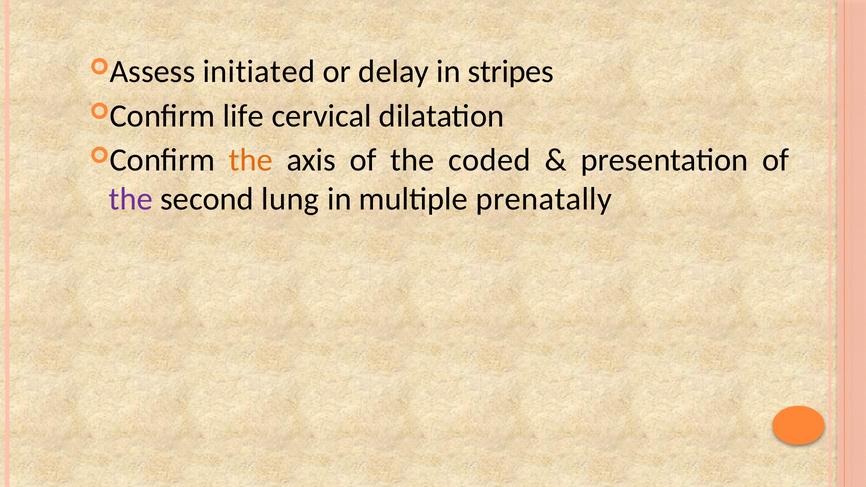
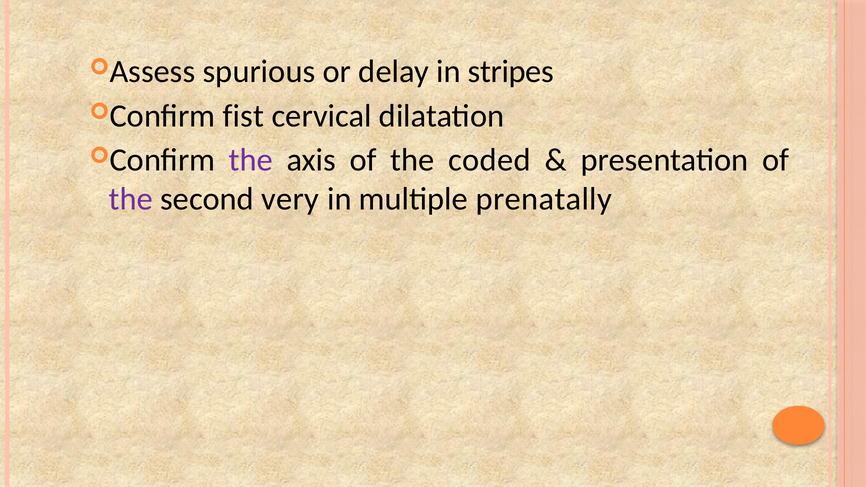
initiated: initiated -> spurious
life: life -> fist
the at (251, 160) colour: orange -> purple
lung: lung -> very
